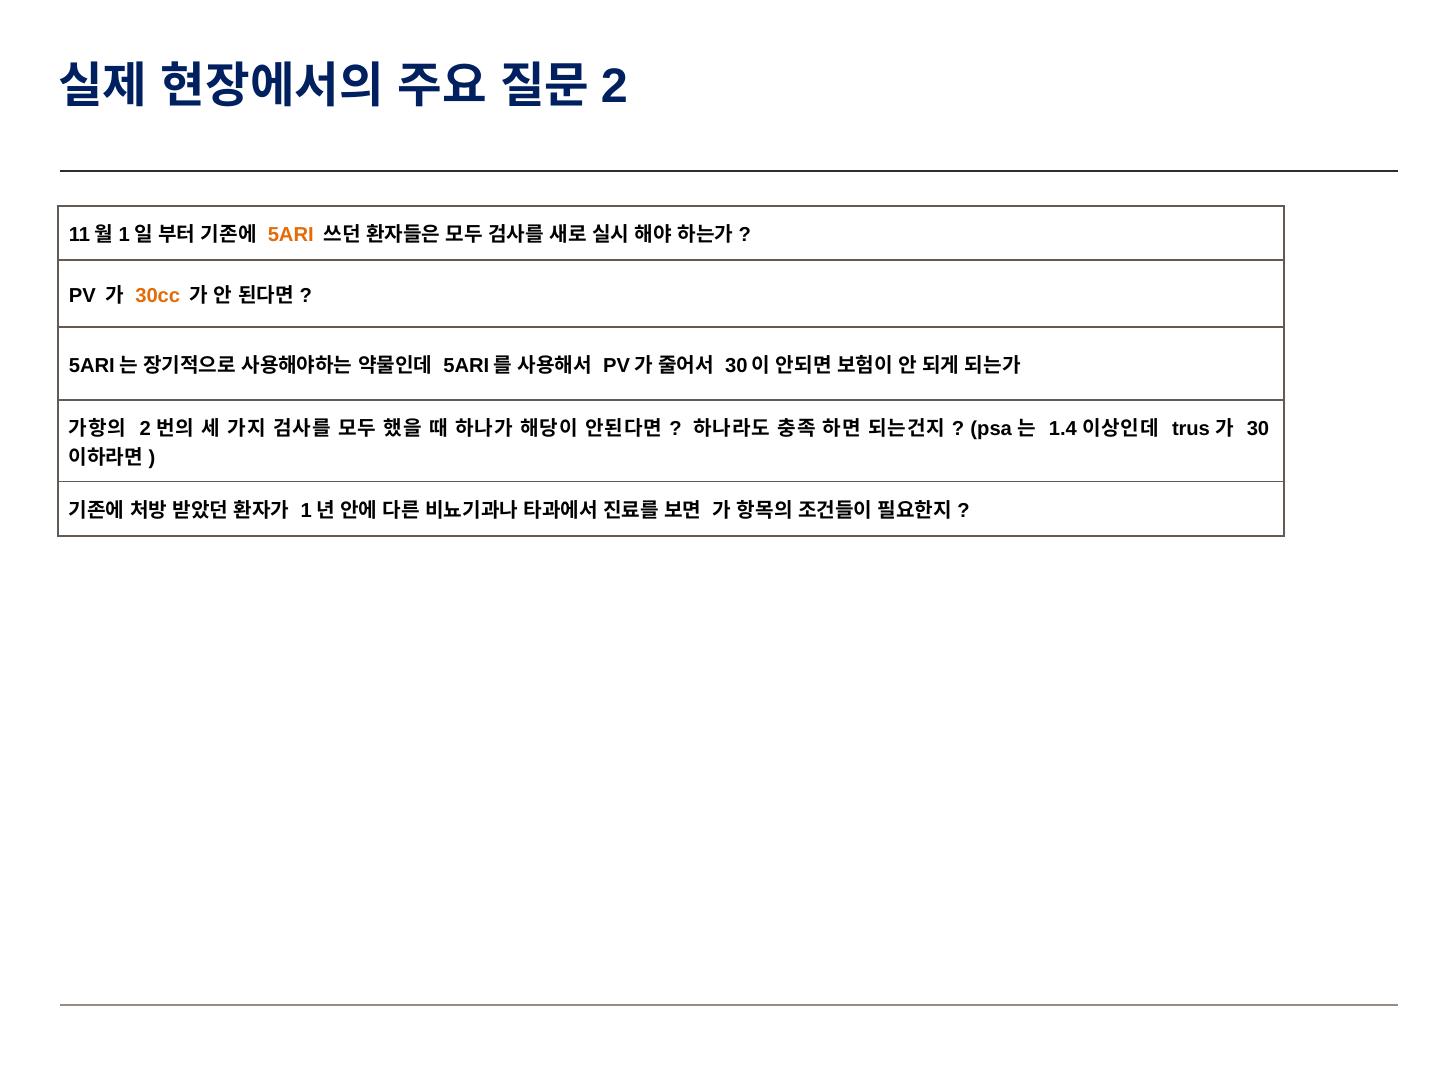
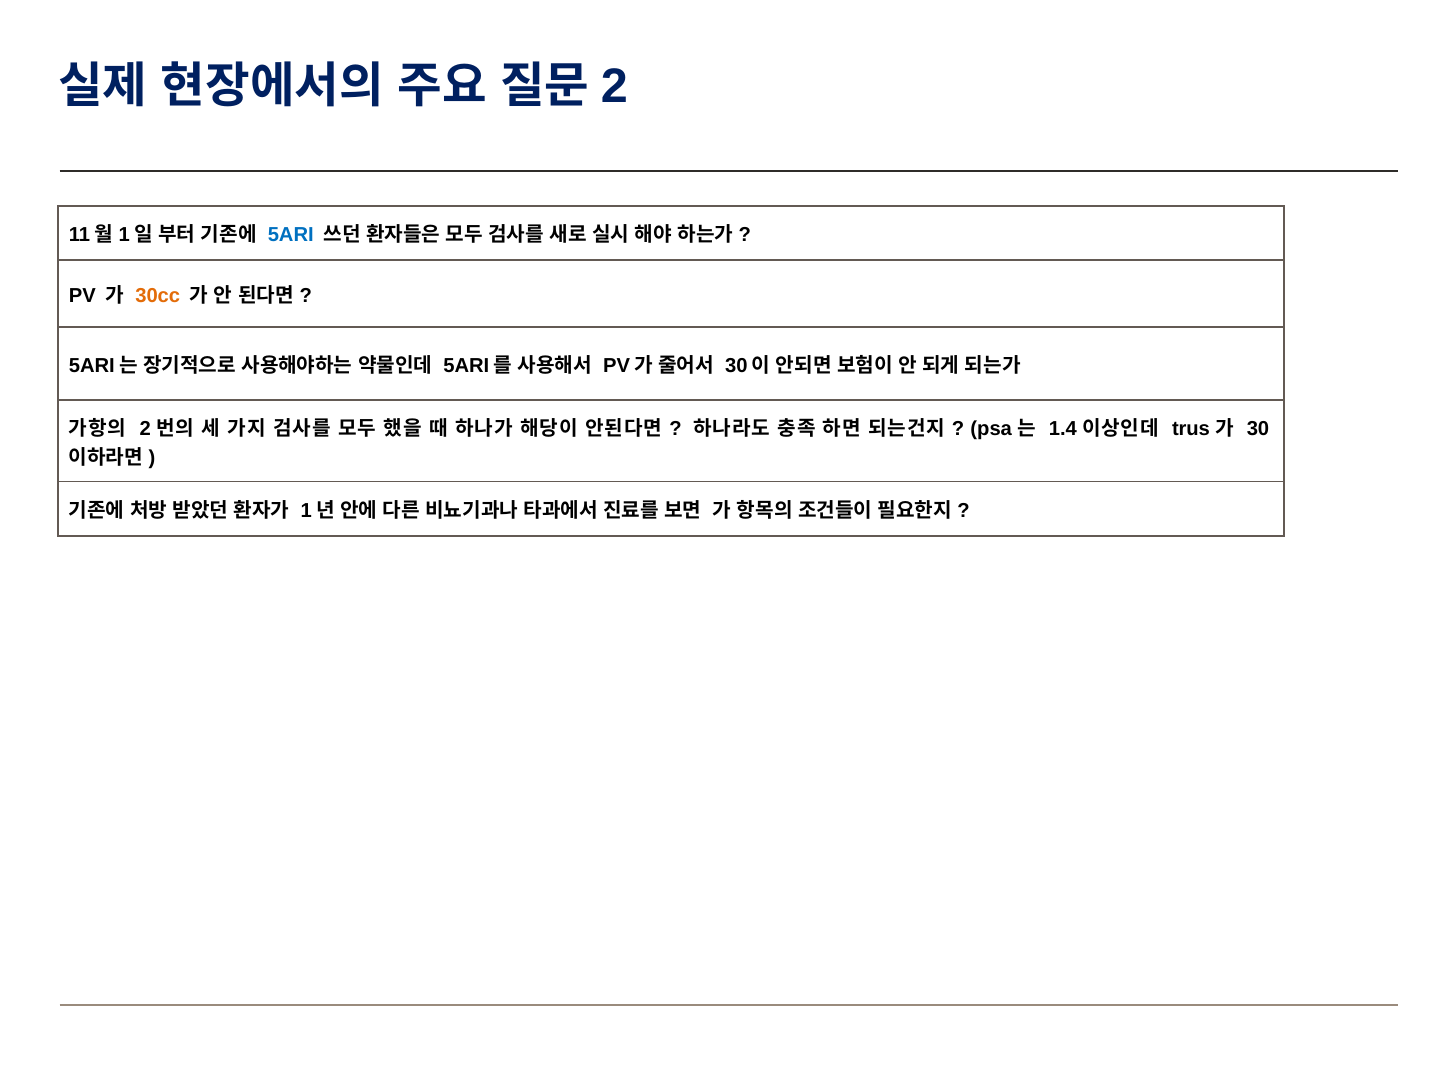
5ARI colour: orange -> blue
